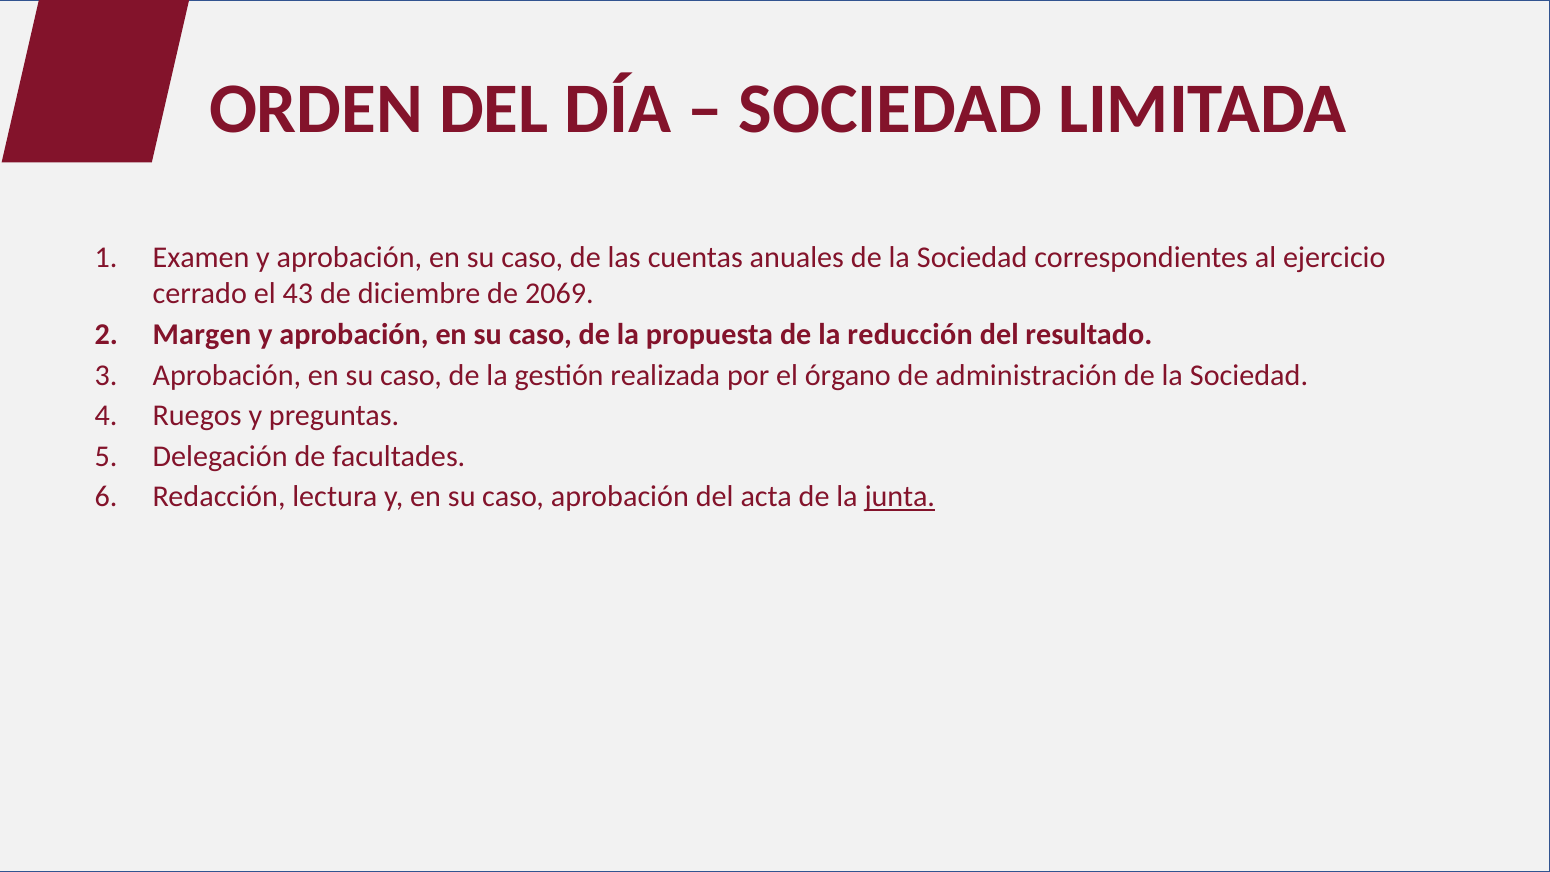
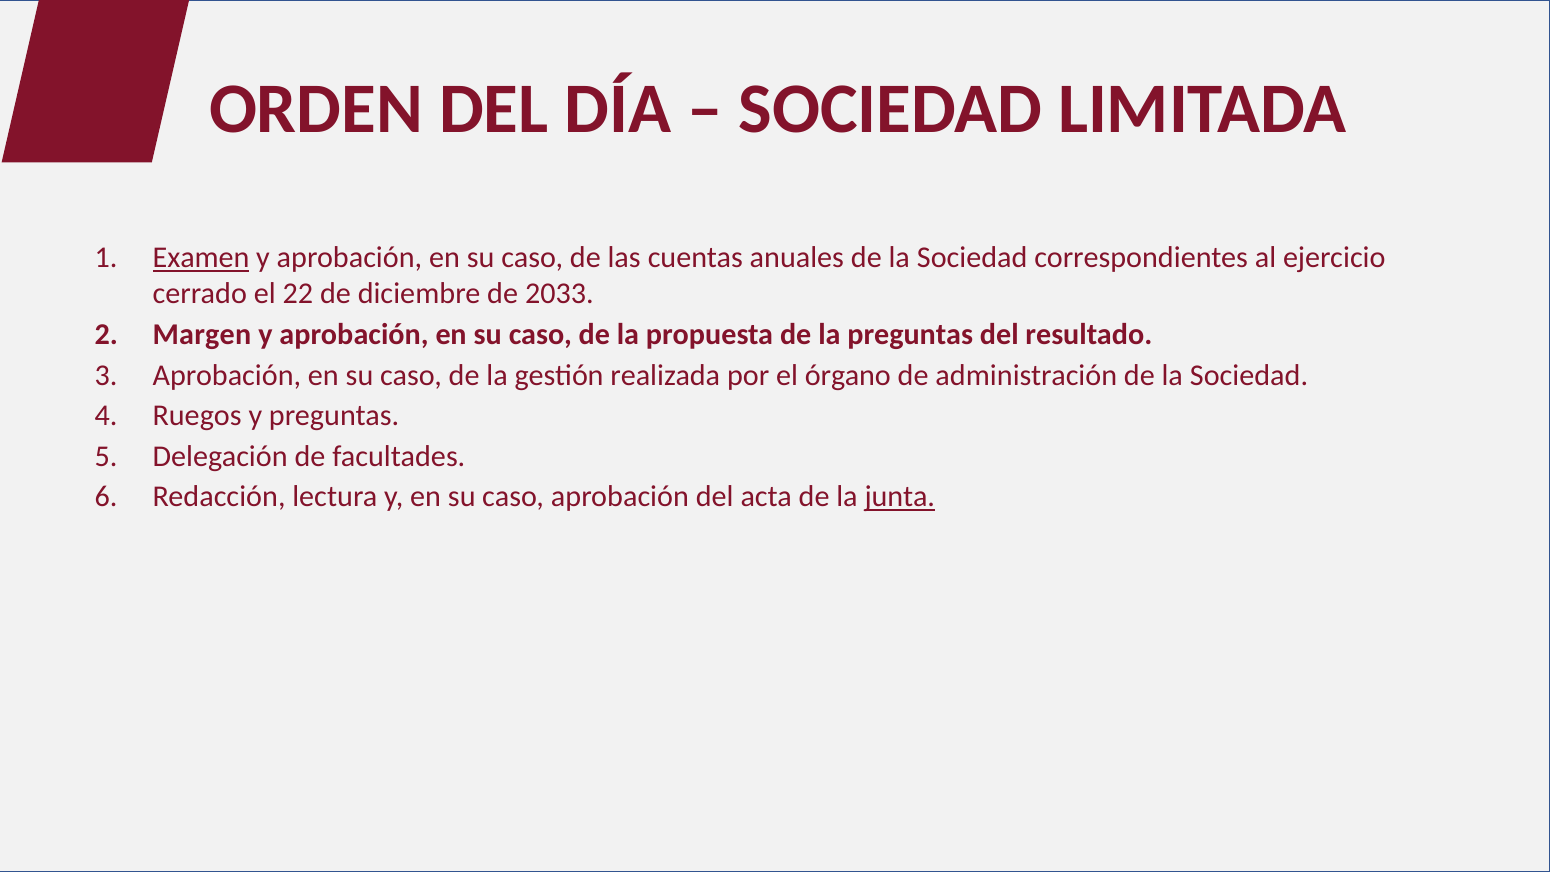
Examen underline: none -> present
43: 43 -> 22
2069: 2069 -> 2033
la reducción: reducción -> preguntas
